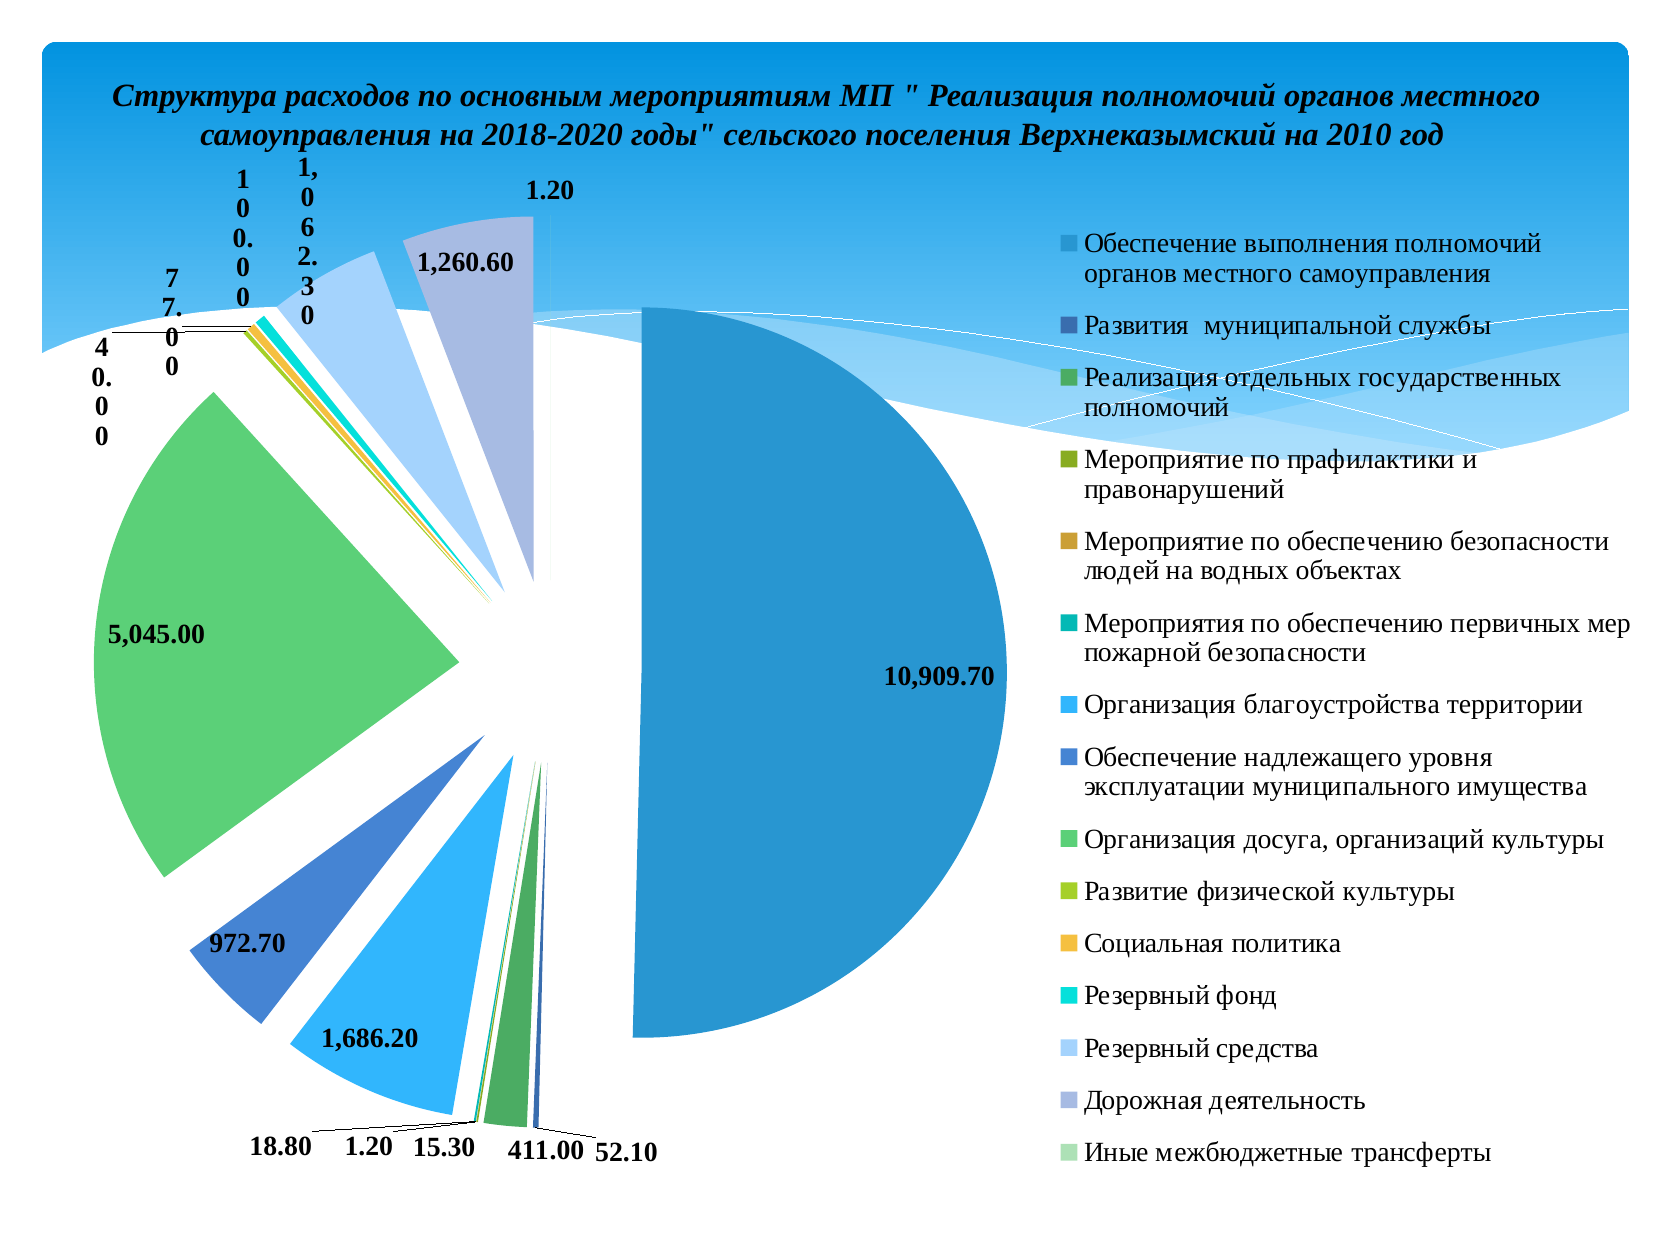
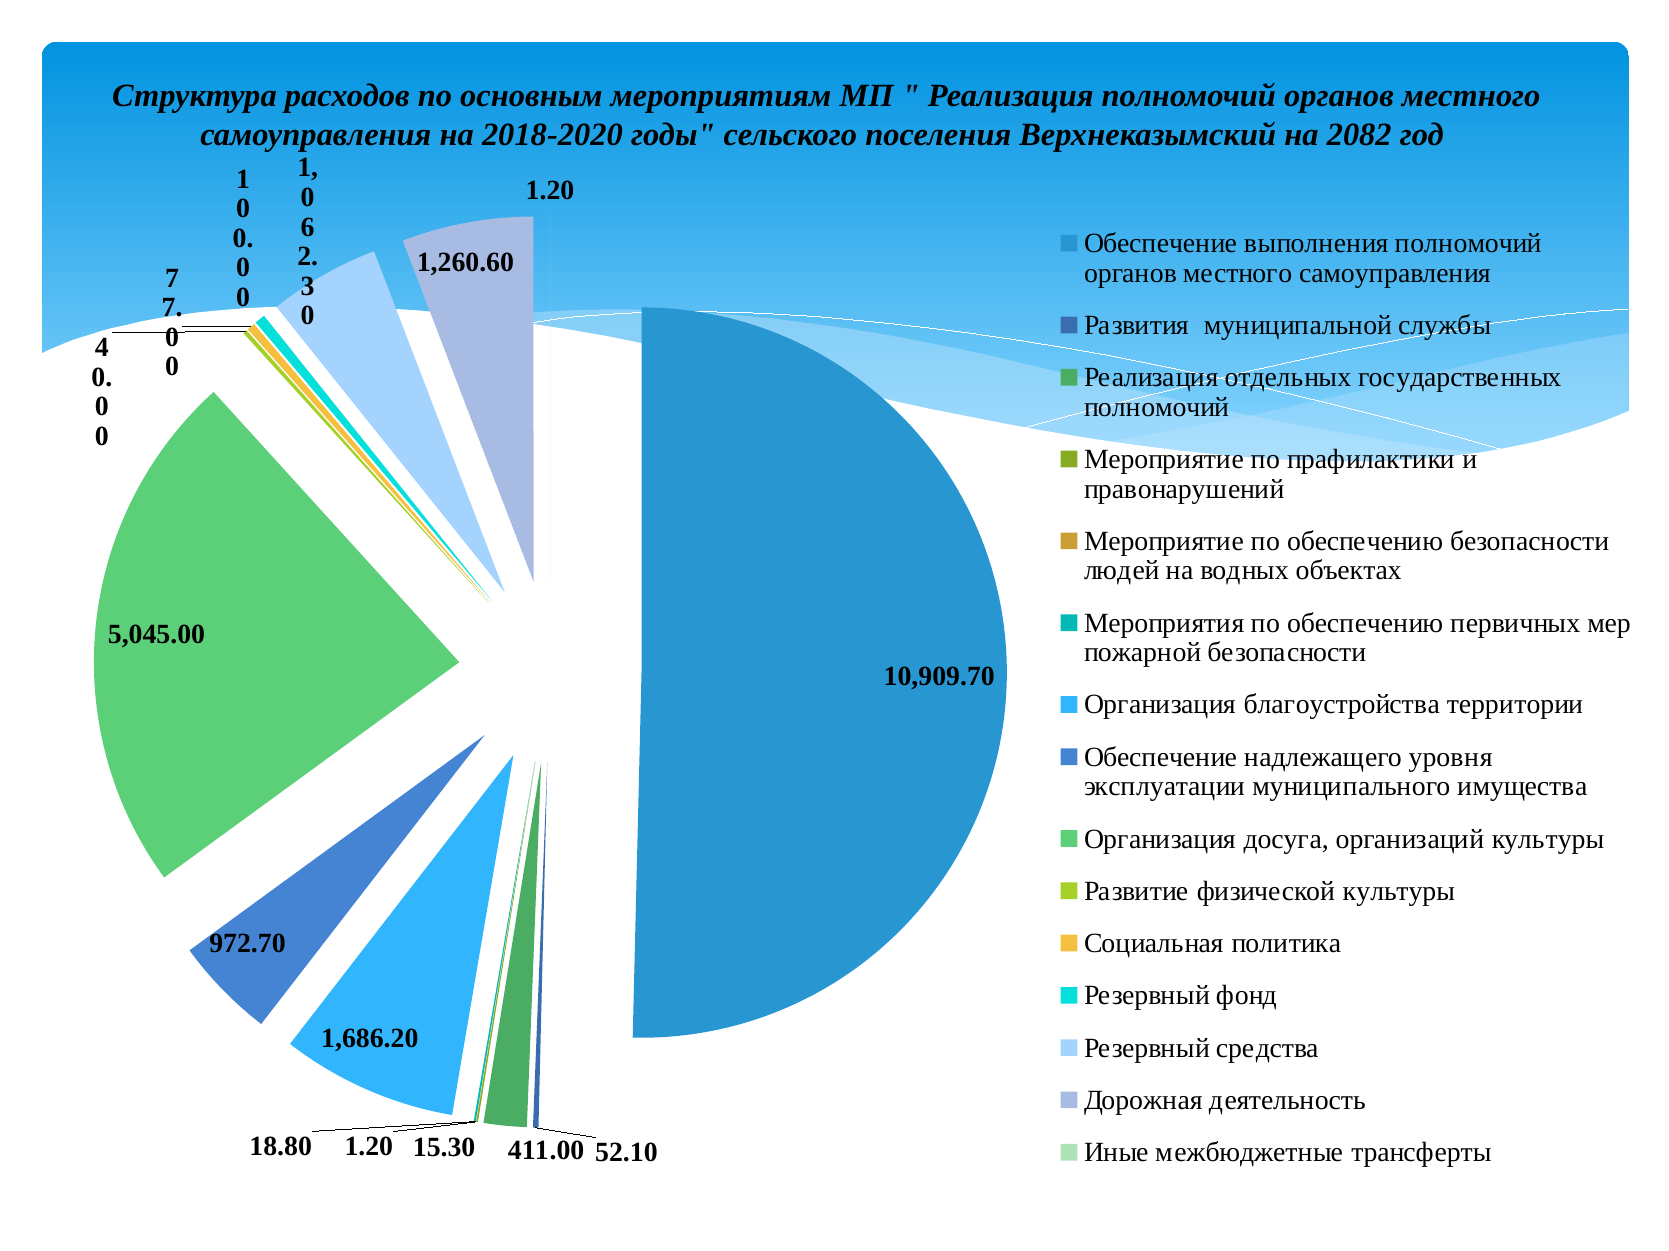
2010: 2010 -> 2082
